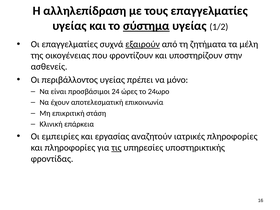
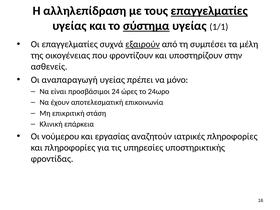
επαγγελματίες at (209, 11) underline: none -> present
1/2: 1/2 -> 1/1
ζητήματα: ζητήματα -> συμπέσει
περιβάλλοντος: περιβάλλοντος -> αναπαραγωγή
εμπειρίες: εμπειρίες -> νούμερου
τις underline: present -> none
